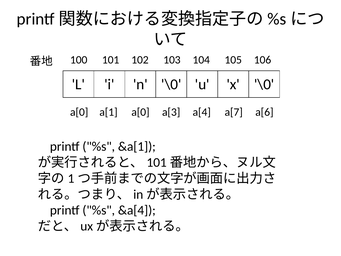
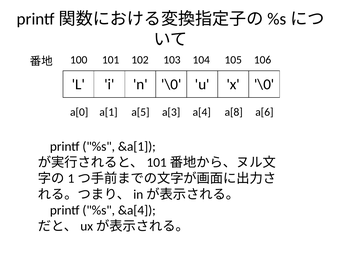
a[1 a[0: a[0 -> a[5
a[7: a[7 -> a[8
